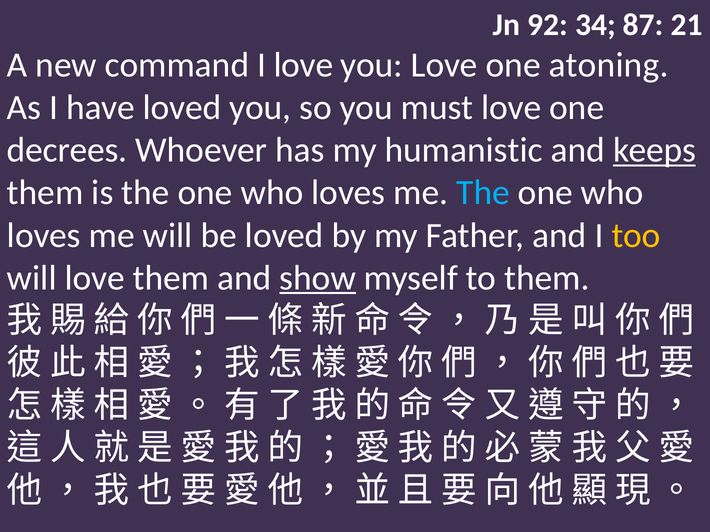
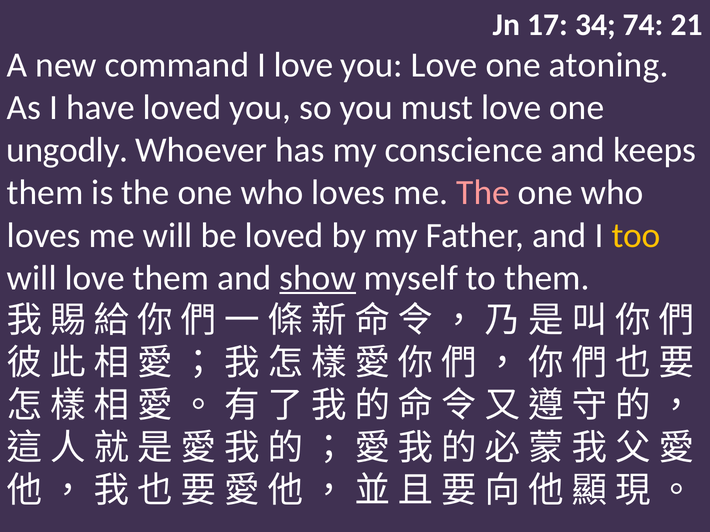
92: 92 -> 17
87: 87 -> 74
decrees: decrees -> ungodly
humanistic: humanistic -> conscience
keeps underline: present -> none
The at (483, 193) colour: light blue -> pink
